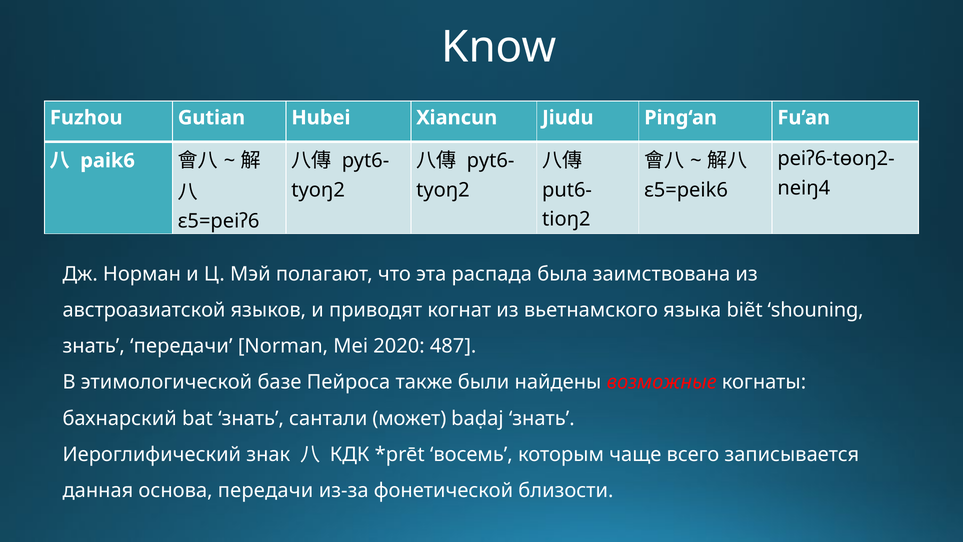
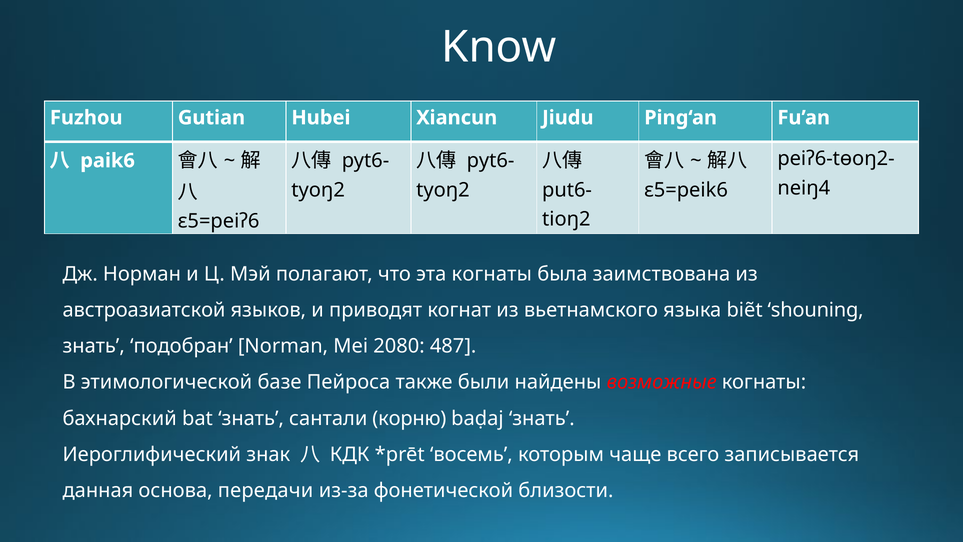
эта распада: распада -> когнаты
знать передачи: передачи -> подобран
2020: 2020 -> 2080
может: может -> корню
